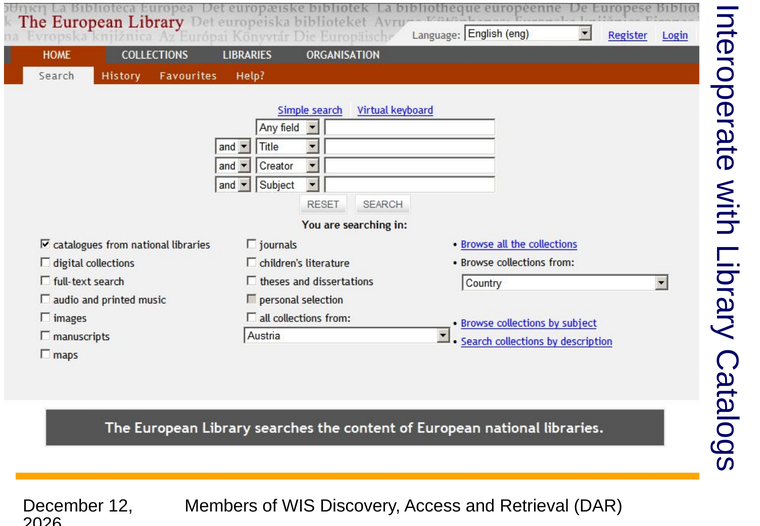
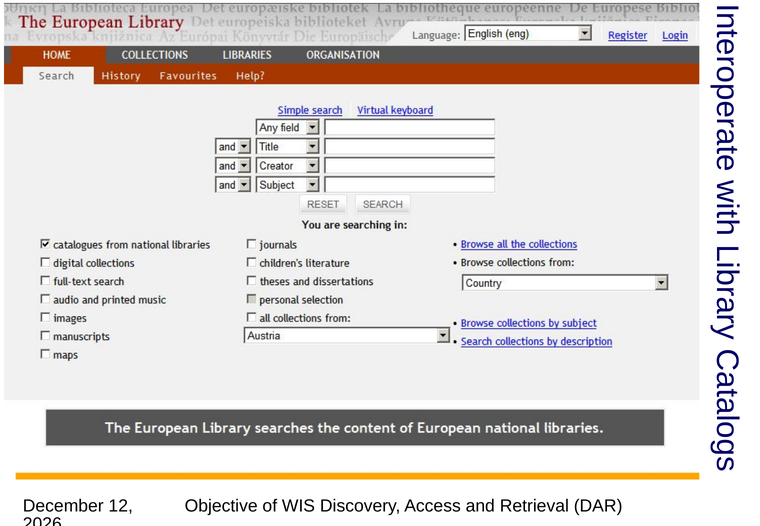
Members: Members -> Objective
